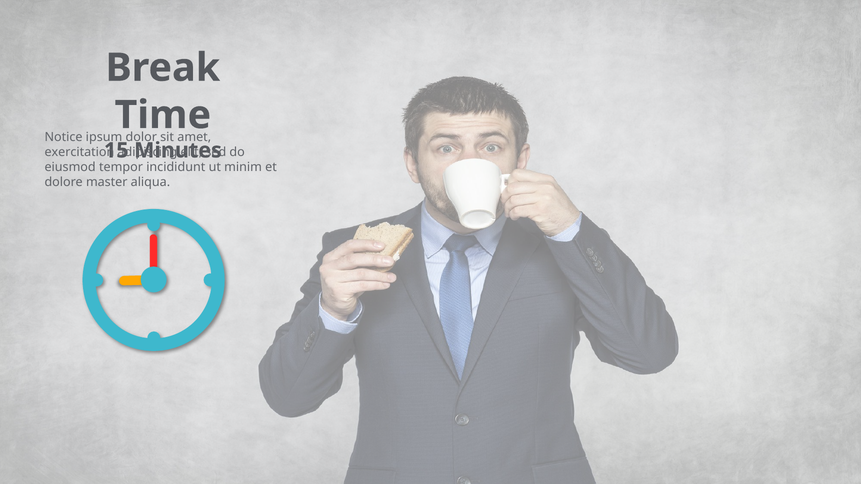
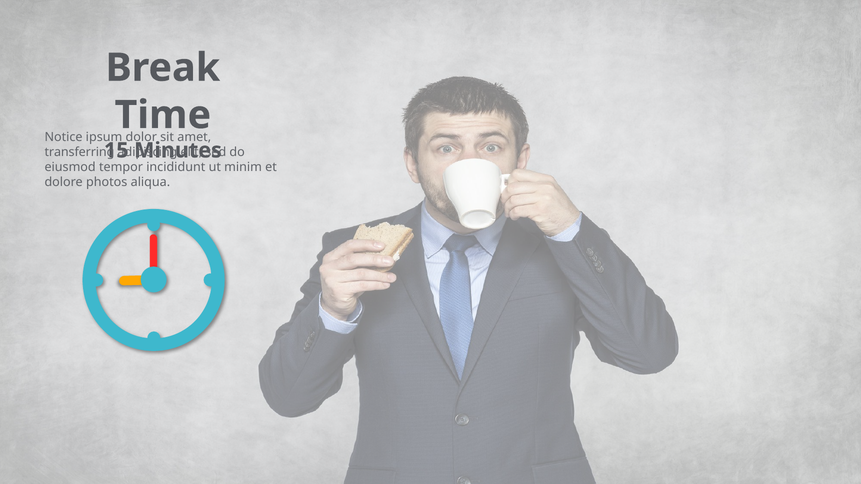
exercitation: exercitation -> transferring
master: master -> photos
